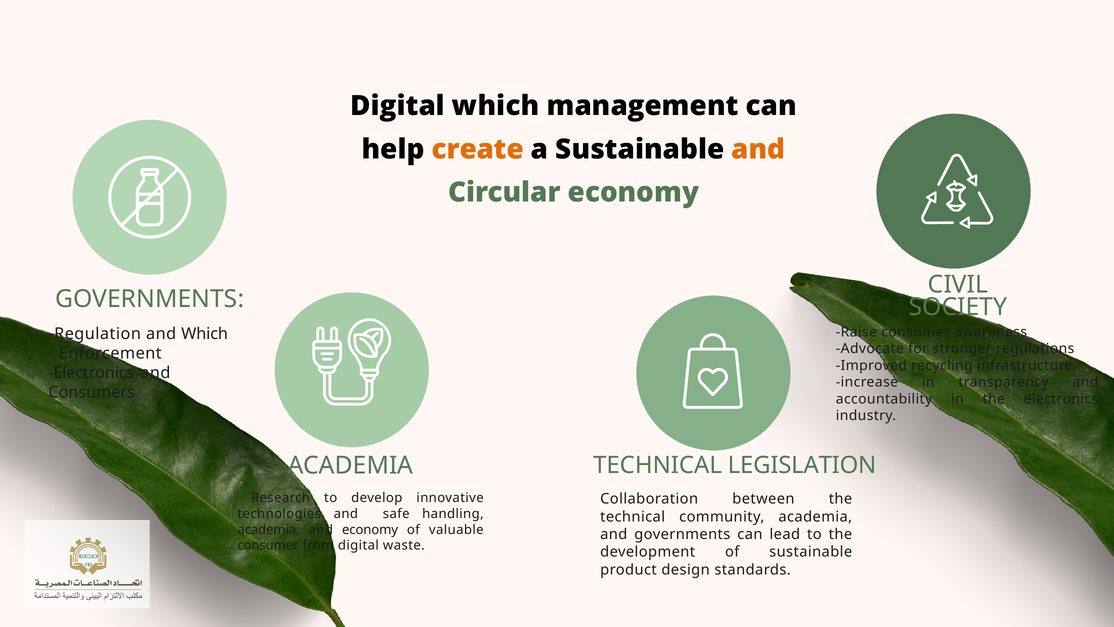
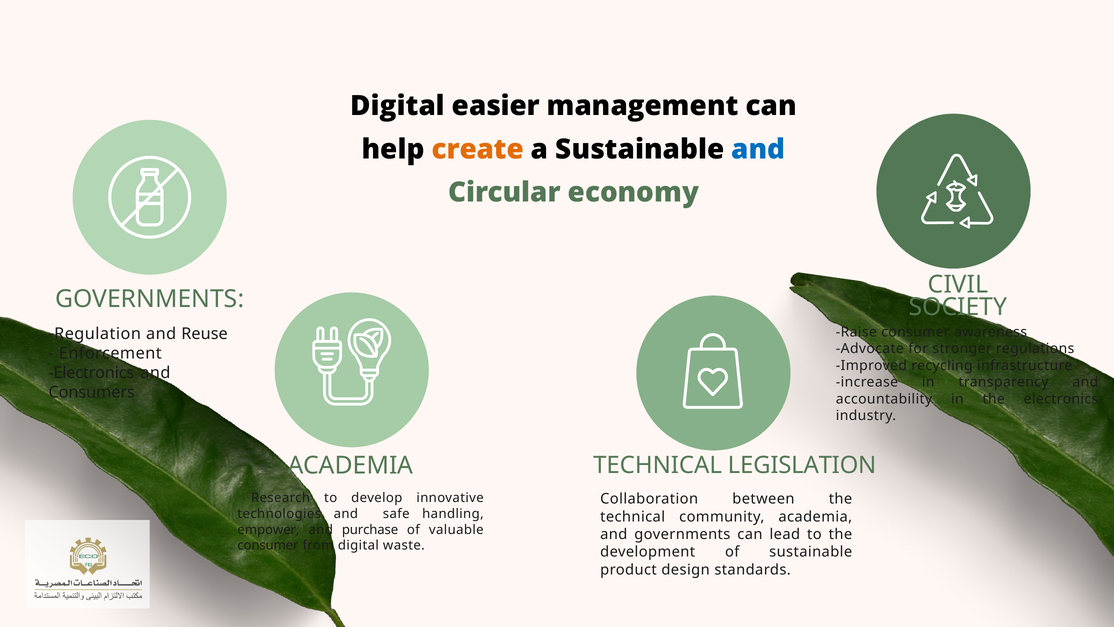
Digital which: which -> easier
and at (758, 149) colour: orange -> blue
and Which: Which -> Reuse
academia at (268, 529): academia -> empower
and economy: economy -> purchase
